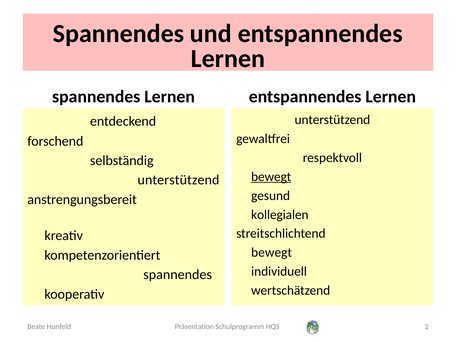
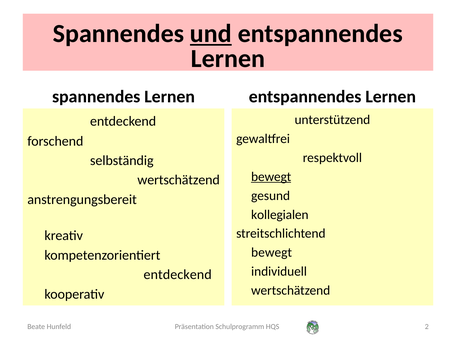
und underline: none -> present
unterstützend at (178, 180): unterstützend -> wertschätzend
spannendes at (178, 275): spannendes -> entdeckend
